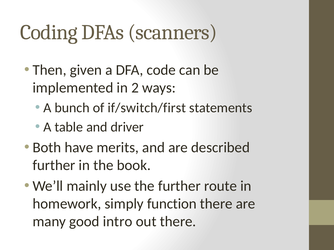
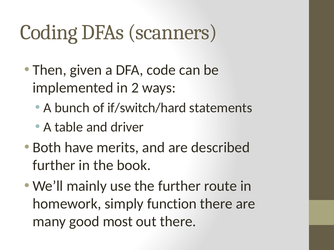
if/switch/first: if/switch/first -> if/switch/hard
intro: intro -> most
